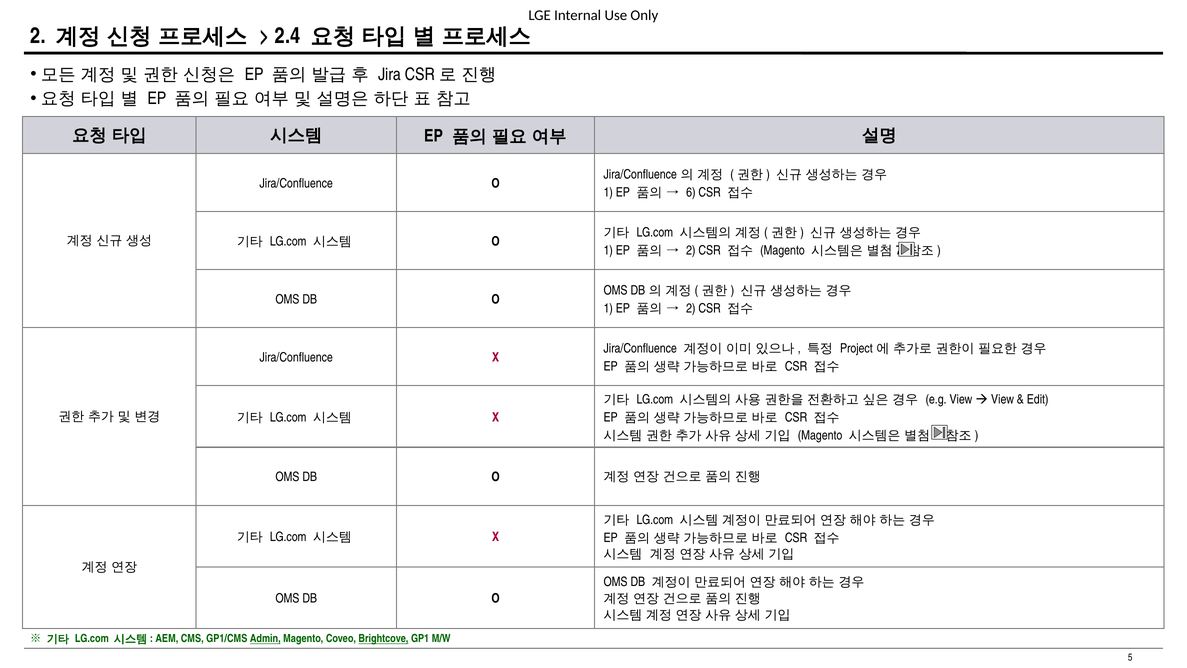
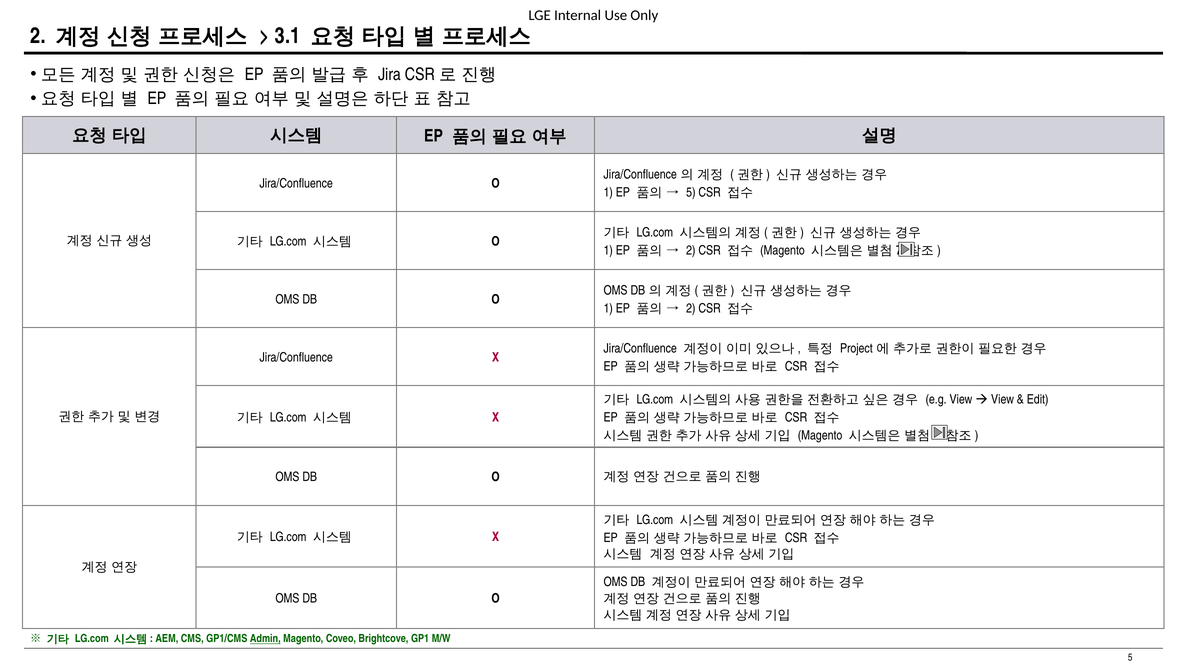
2.4: 2.4 -> 3.1
6 at (691, 192): 6 -> 5
Brightcove underline: present -> none
